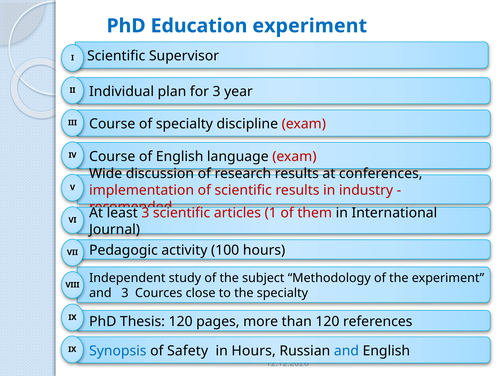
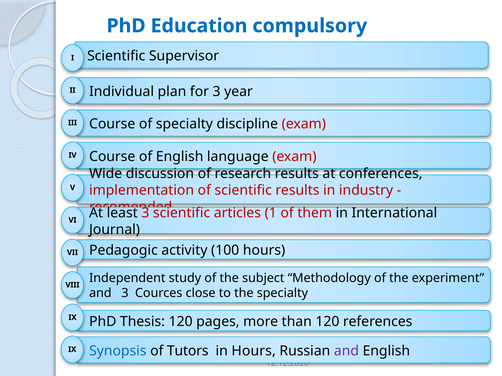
Education experiment: experiment -> compulsory
Safety: Safety -> Tutors
and at (346, 351) colour: blue -> purple
